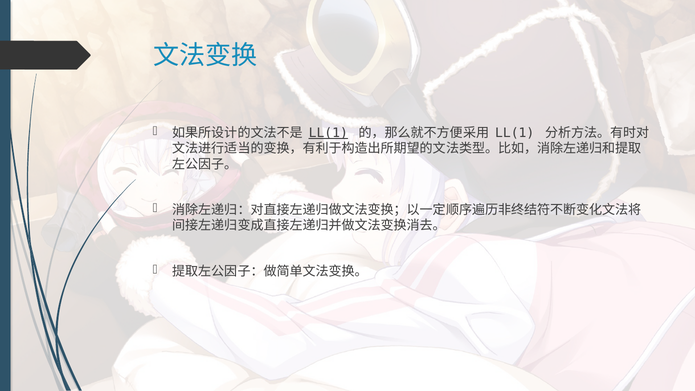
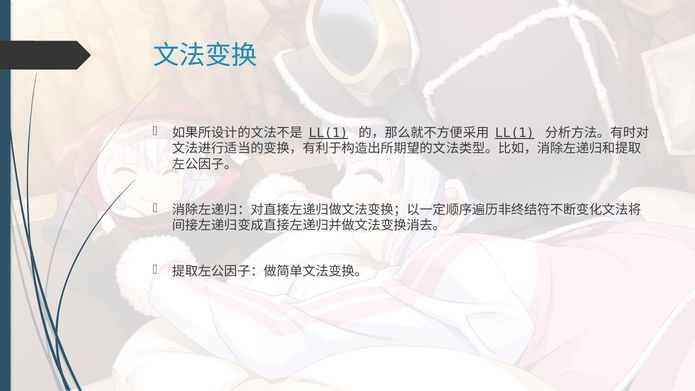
LL(1 at (515, 133) underline: none -> present
